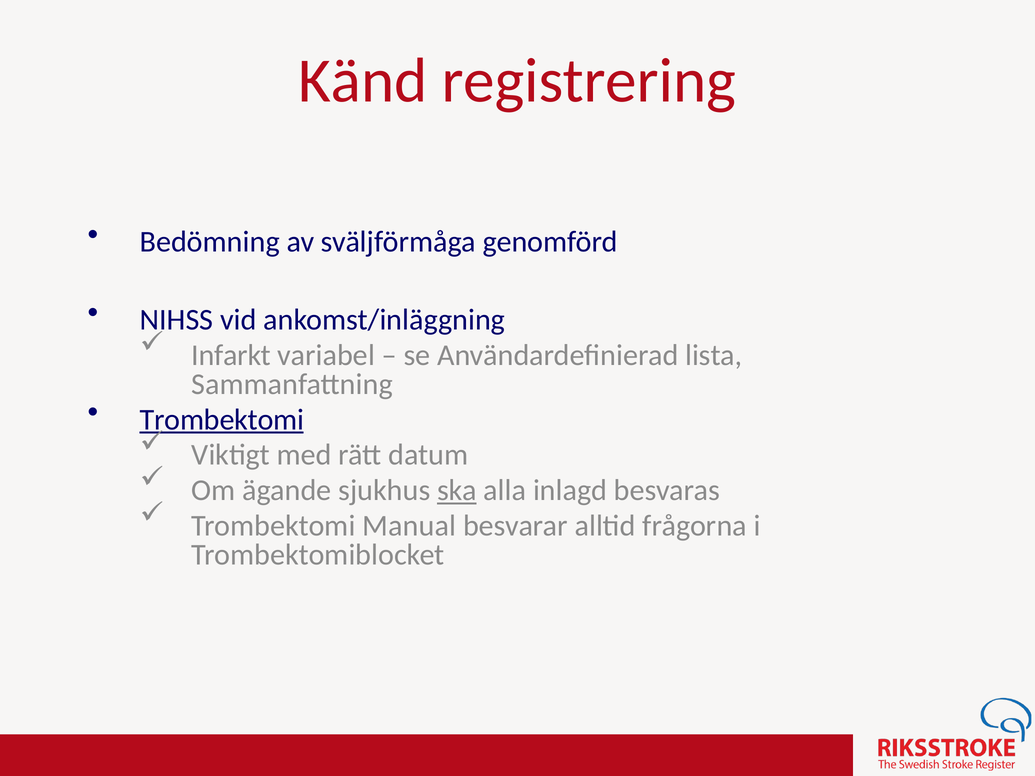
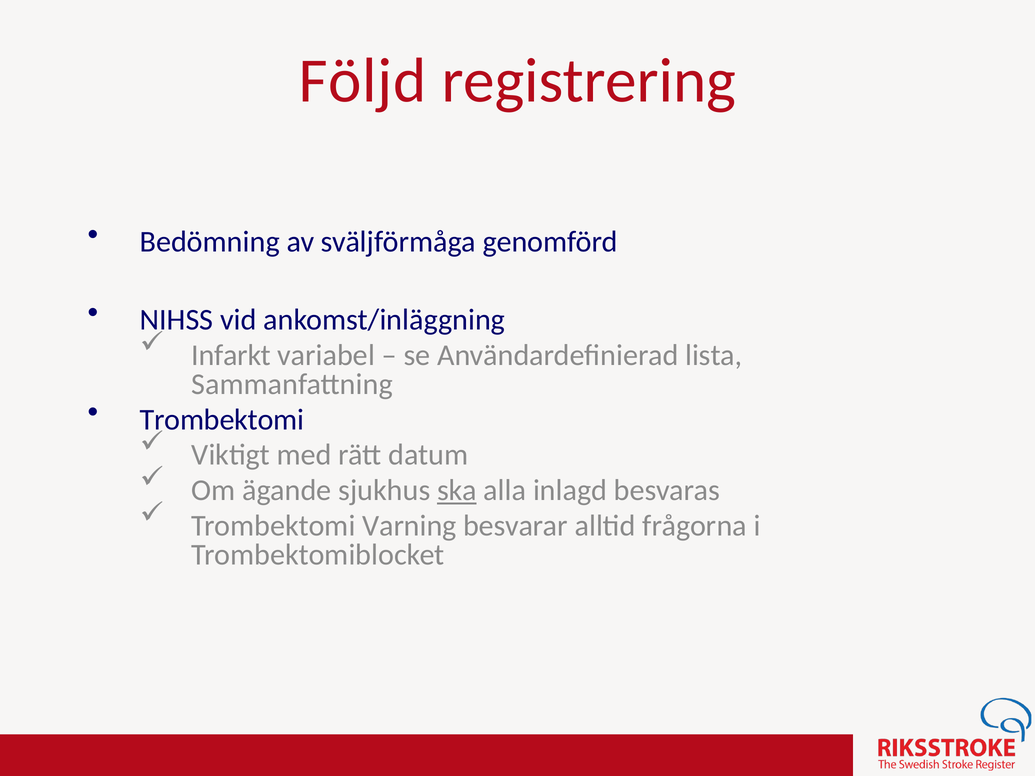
Känd: Känd -> Följd
Trombektomi at (222, 420) underline: present -> none
Manual: Manual -> Varning
